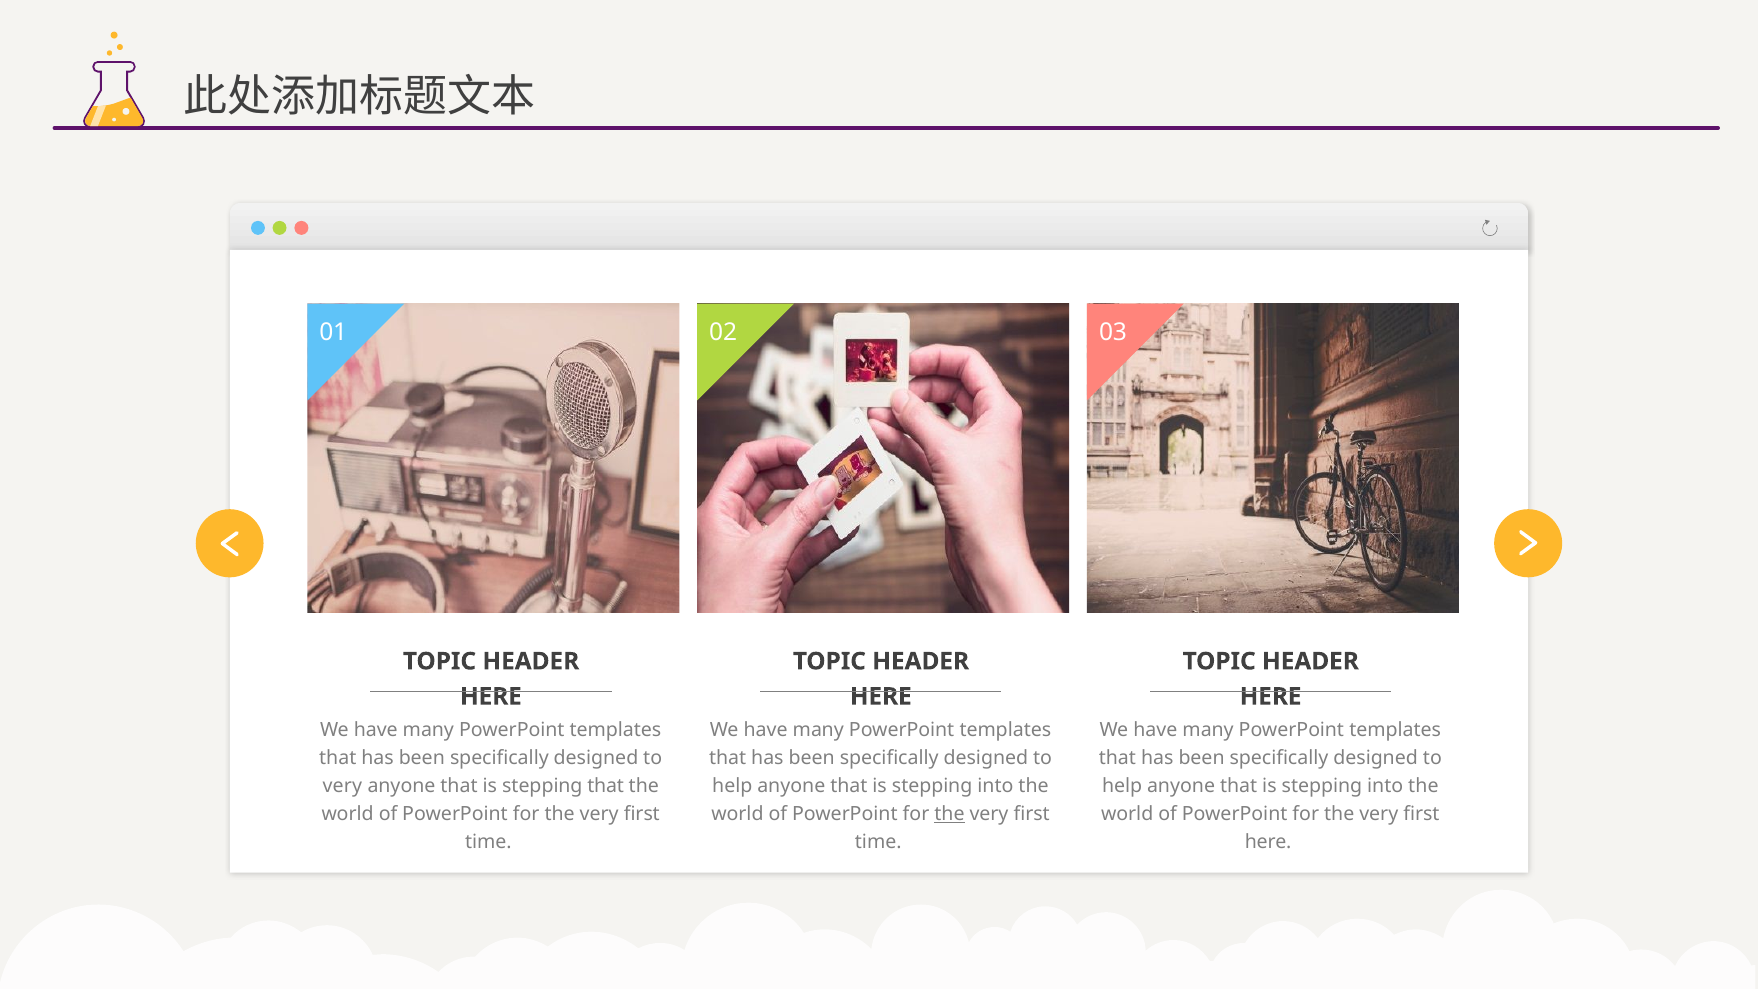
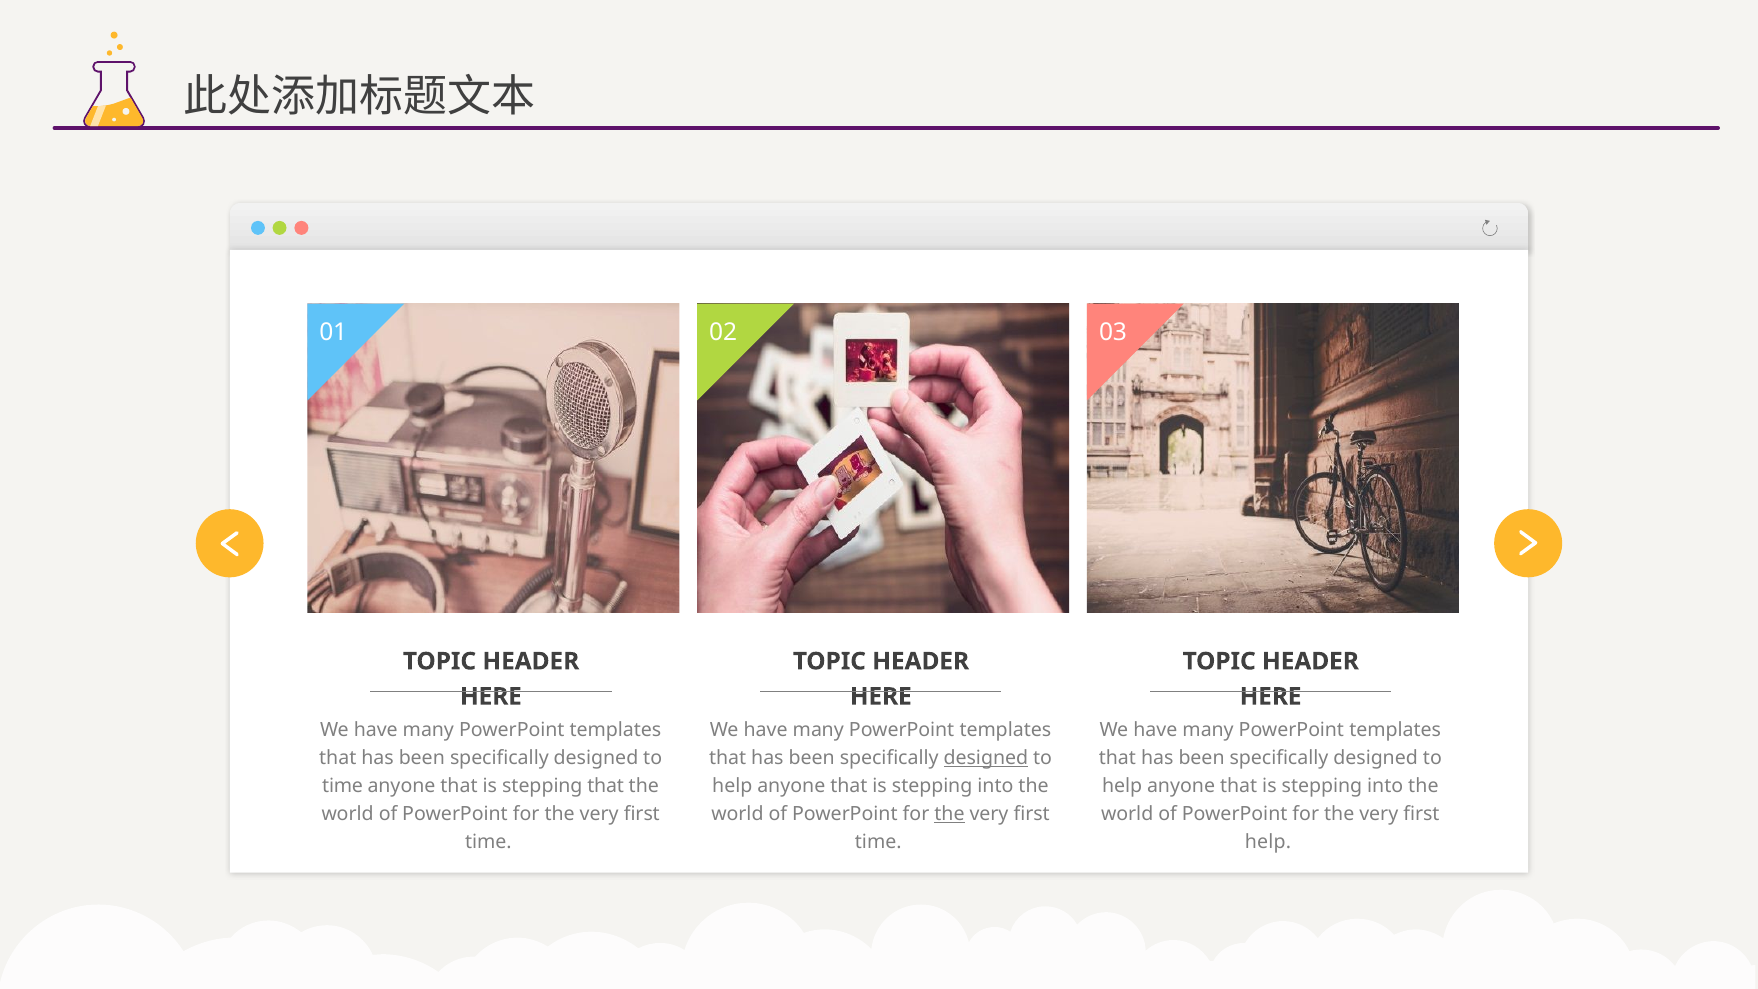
designed at (986, 758) underline: none -> present
very at (342, 786): very -> time
here at (1268, 842): here -> help
